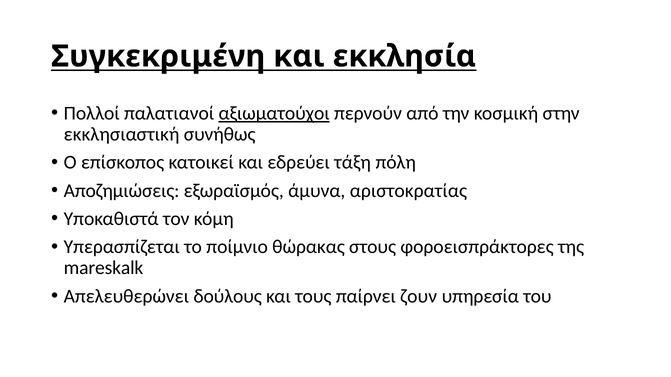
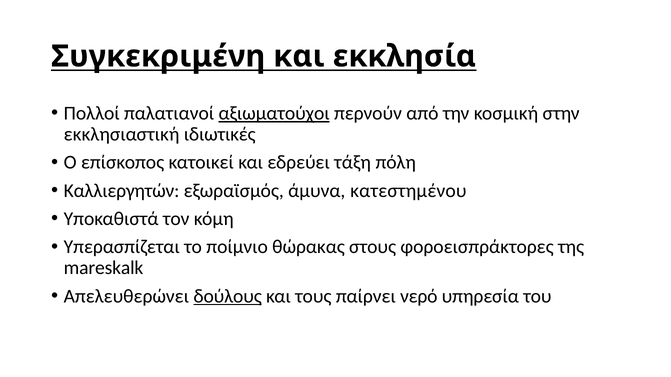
συνήθως: συνήθως -> ιδιωτικές
Αποζημιώσεις: Αποζημιώσεις -> Καλλιεργητών
αριστοκρατίας: αριστοκρατίας -> κατεστημένου
δούλους underline: none -> present
ζουν: ζουν -> νερό
